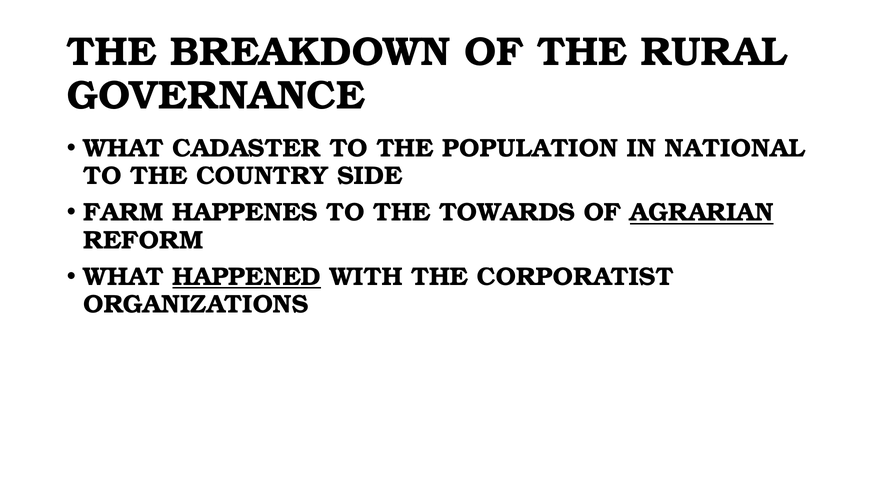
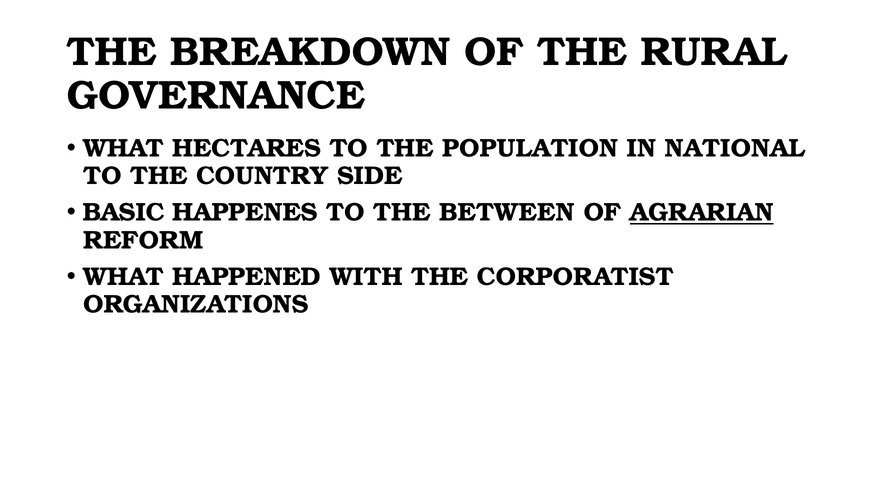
CADASTER: CADASTER -> HECTARES
FARM: FARM -> BASIC
TOWARDS: TOWARDS -> BETWEEN
HAPPENED underline: present -> none
